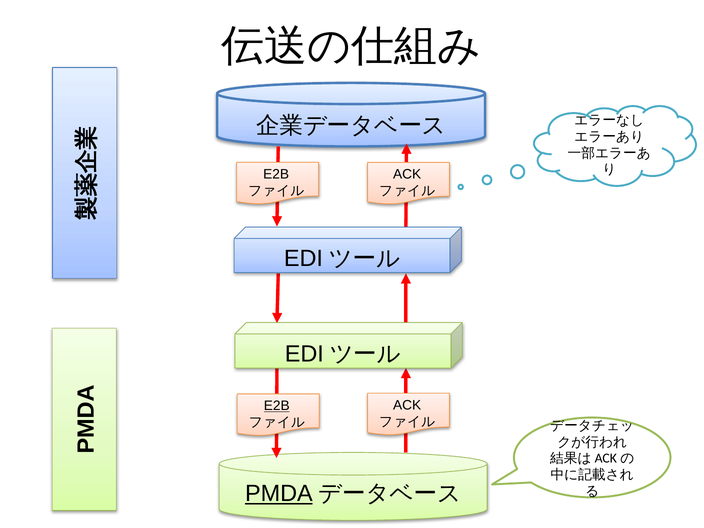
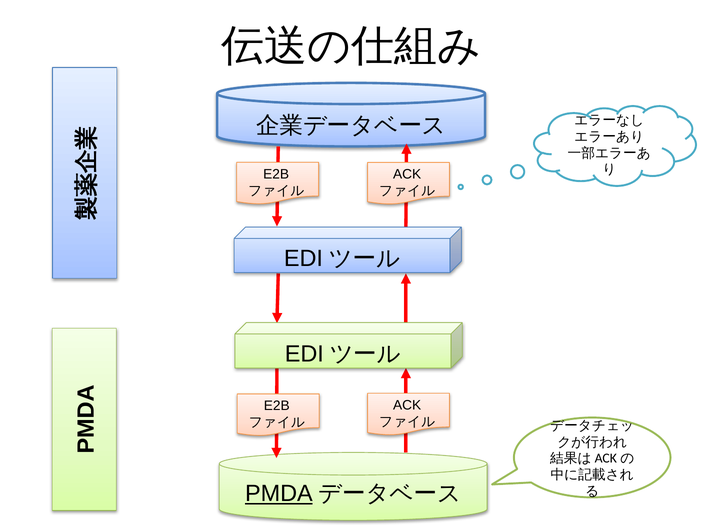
E2B at (277, 406) underline: present -> none
